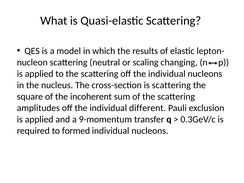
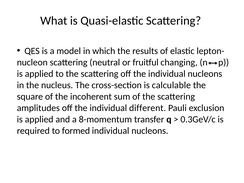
scaling: scaling -> fruitful
is scattering: scattering -> calculable
9-momentum: 9-momentum -> 8-momentum
